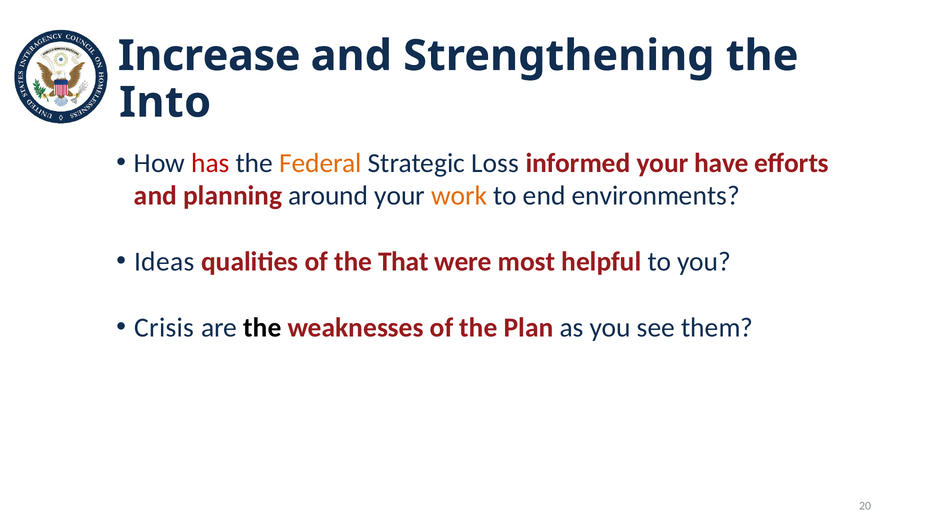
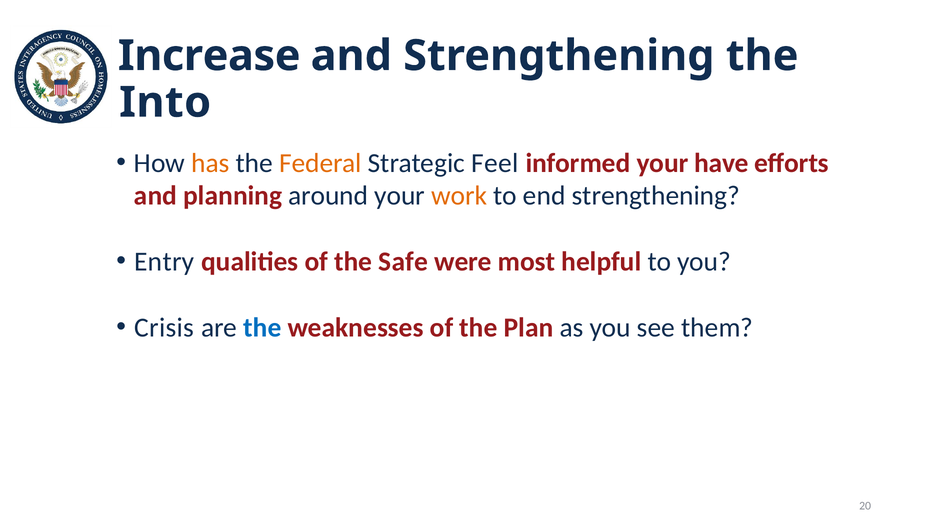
has colour: red -> orange
Loss: Loss -> Feel
end environments: environments -> strengthening
Ideas: Ideas -> Entry
That: That -> Safe
the at (262, 328) colour: black -> blue
